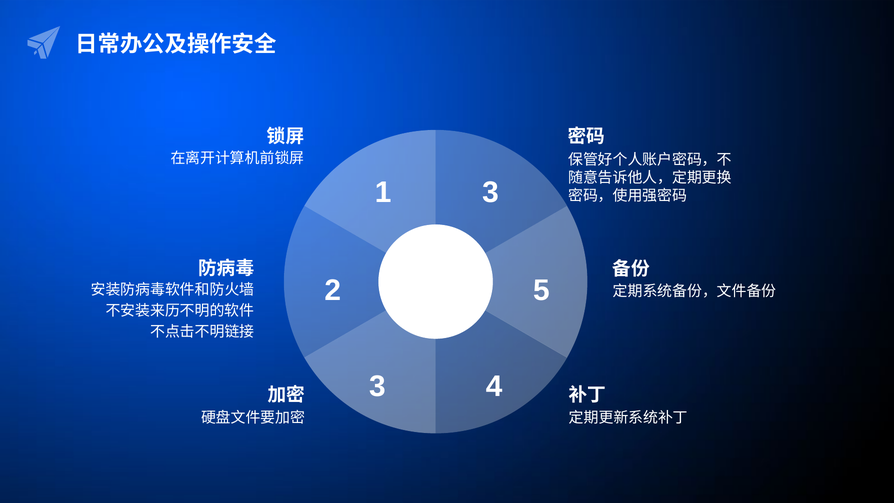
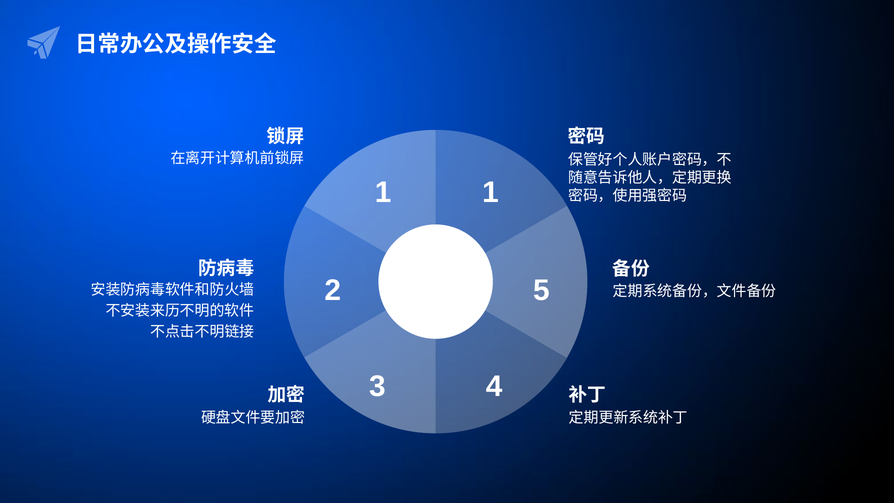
1 3: 3 -> 1
